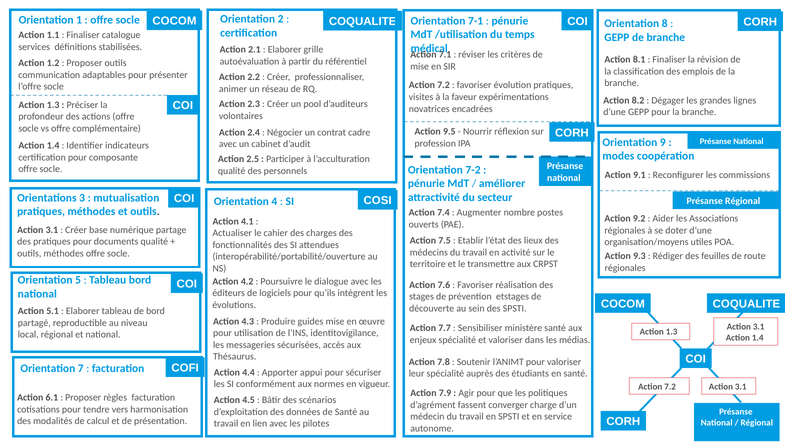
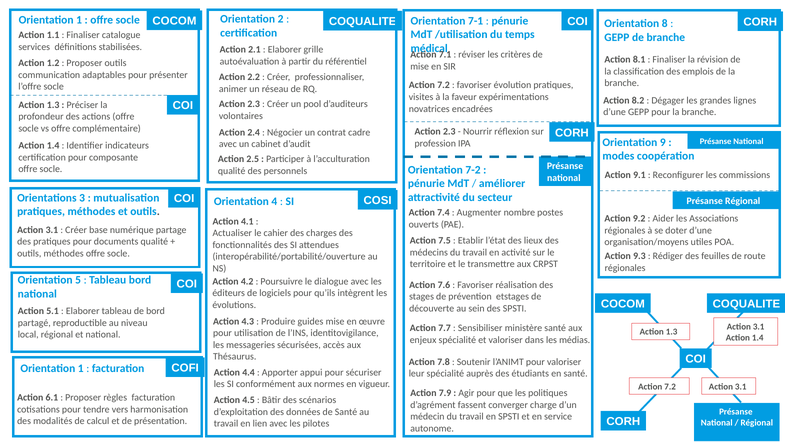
9.5 at (449, 131): 9.5 -> 2.3
7 at (81, 368): 7 -> 1
